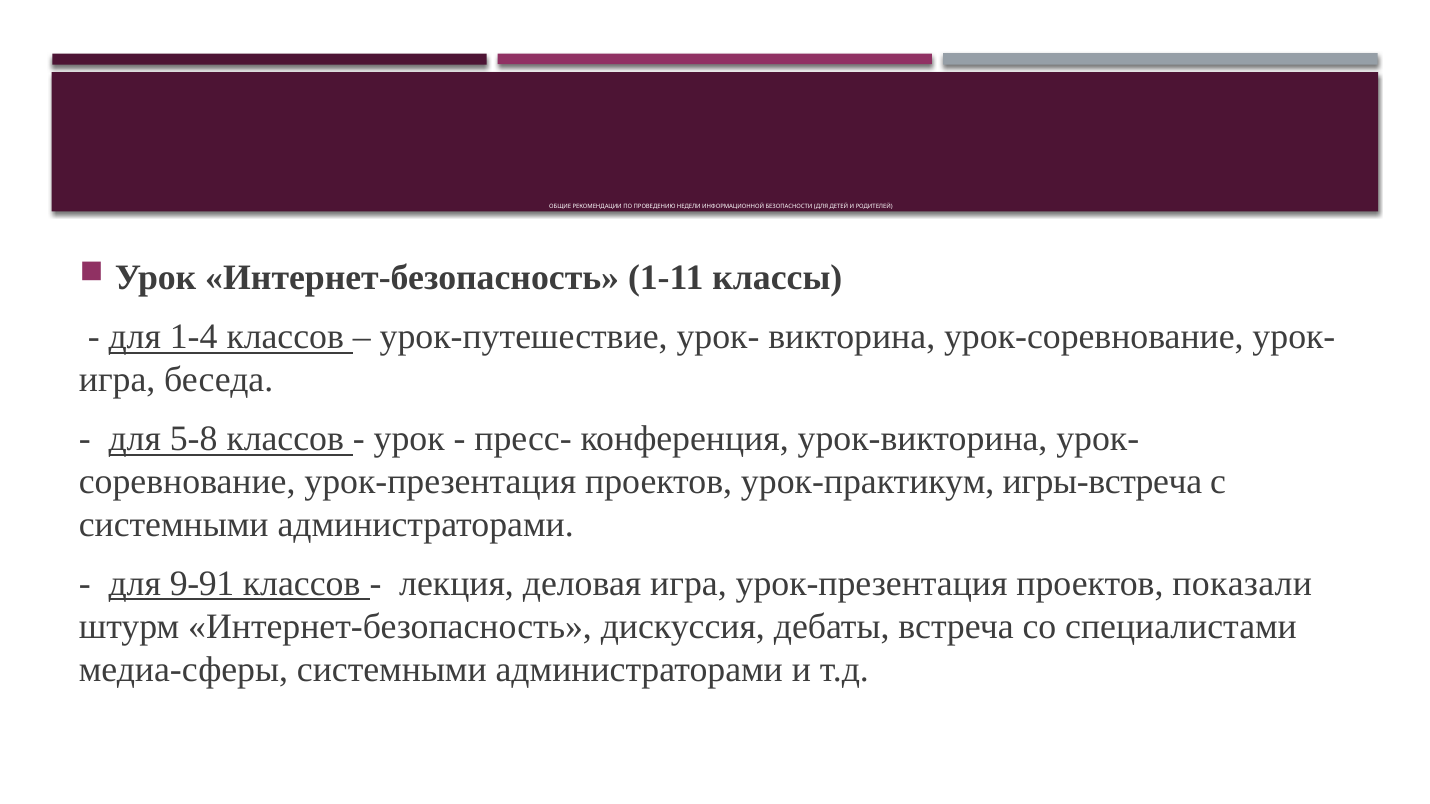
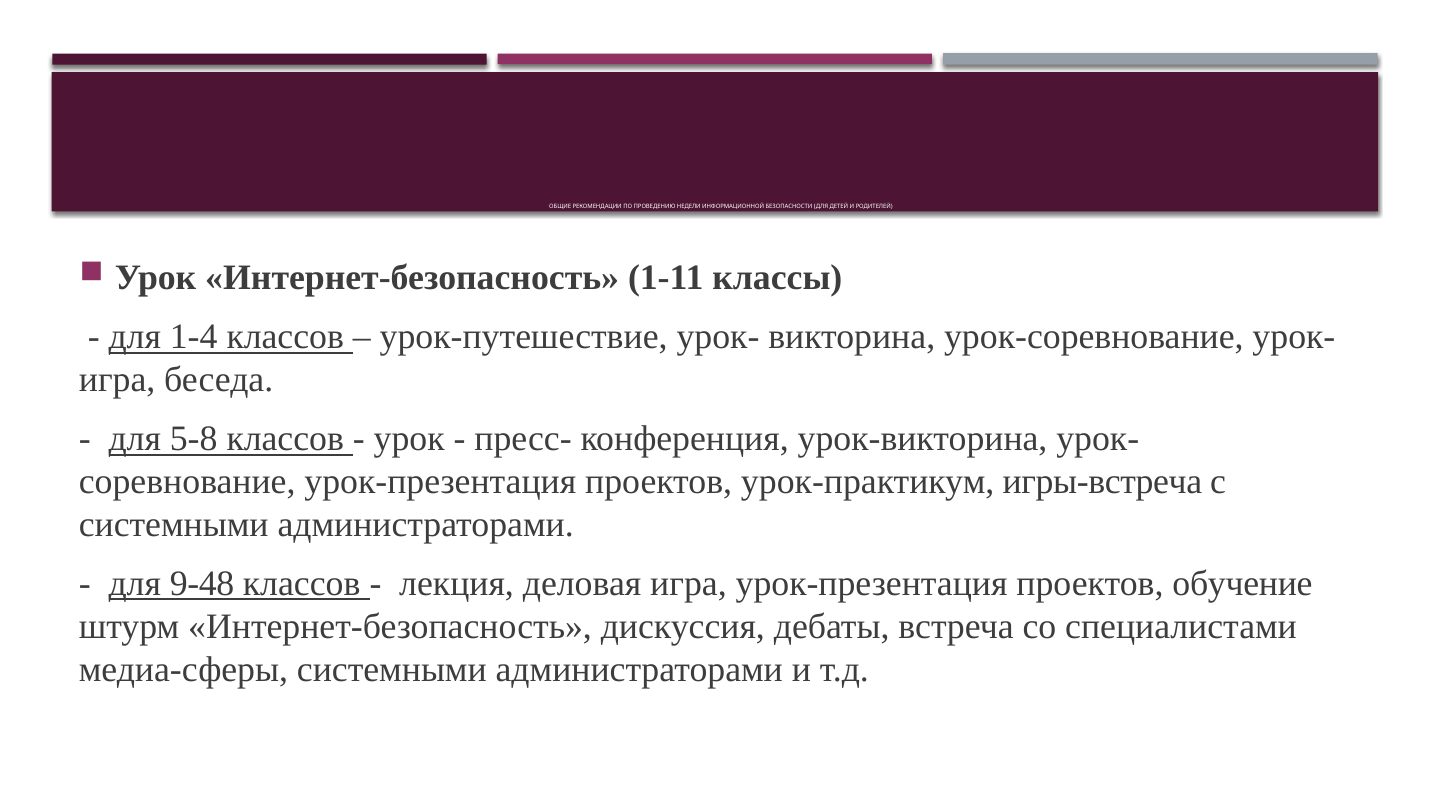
9-91: 9-91 -> 9-48
показали: показали -> обучение
